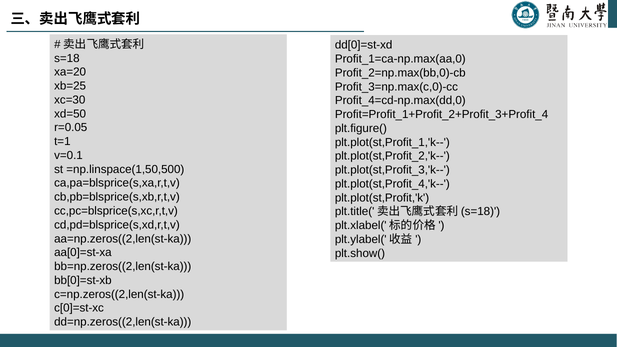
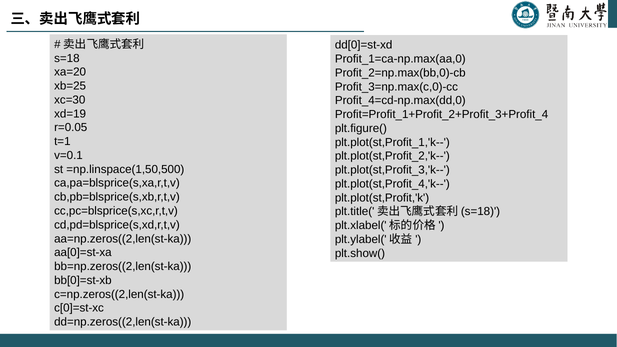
xd=50: xd=50 -> xd=19
